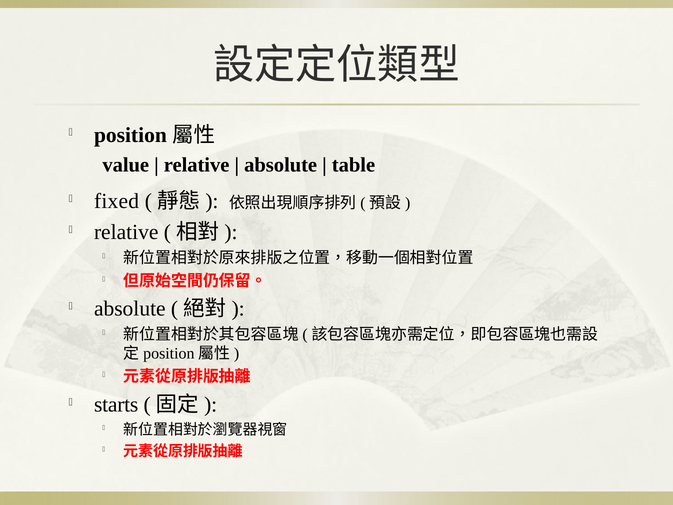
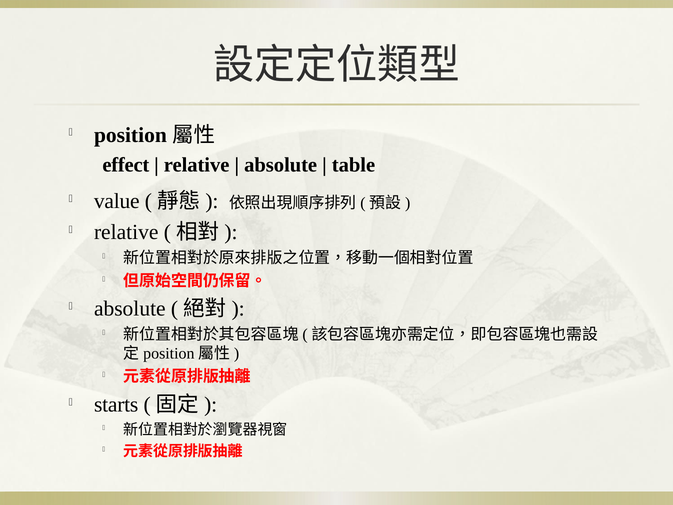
value: value -> effect
fixed: fixed -> value
